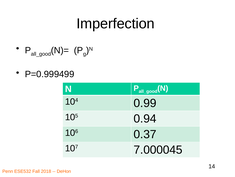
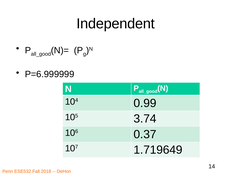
Imperfection: Imperfection -> Independent
P=0.999499: P=0.999499 -> P=6.999999
0.94: 0.94 -> 3.74
7.000045: 7.000045 -> 1.719649
